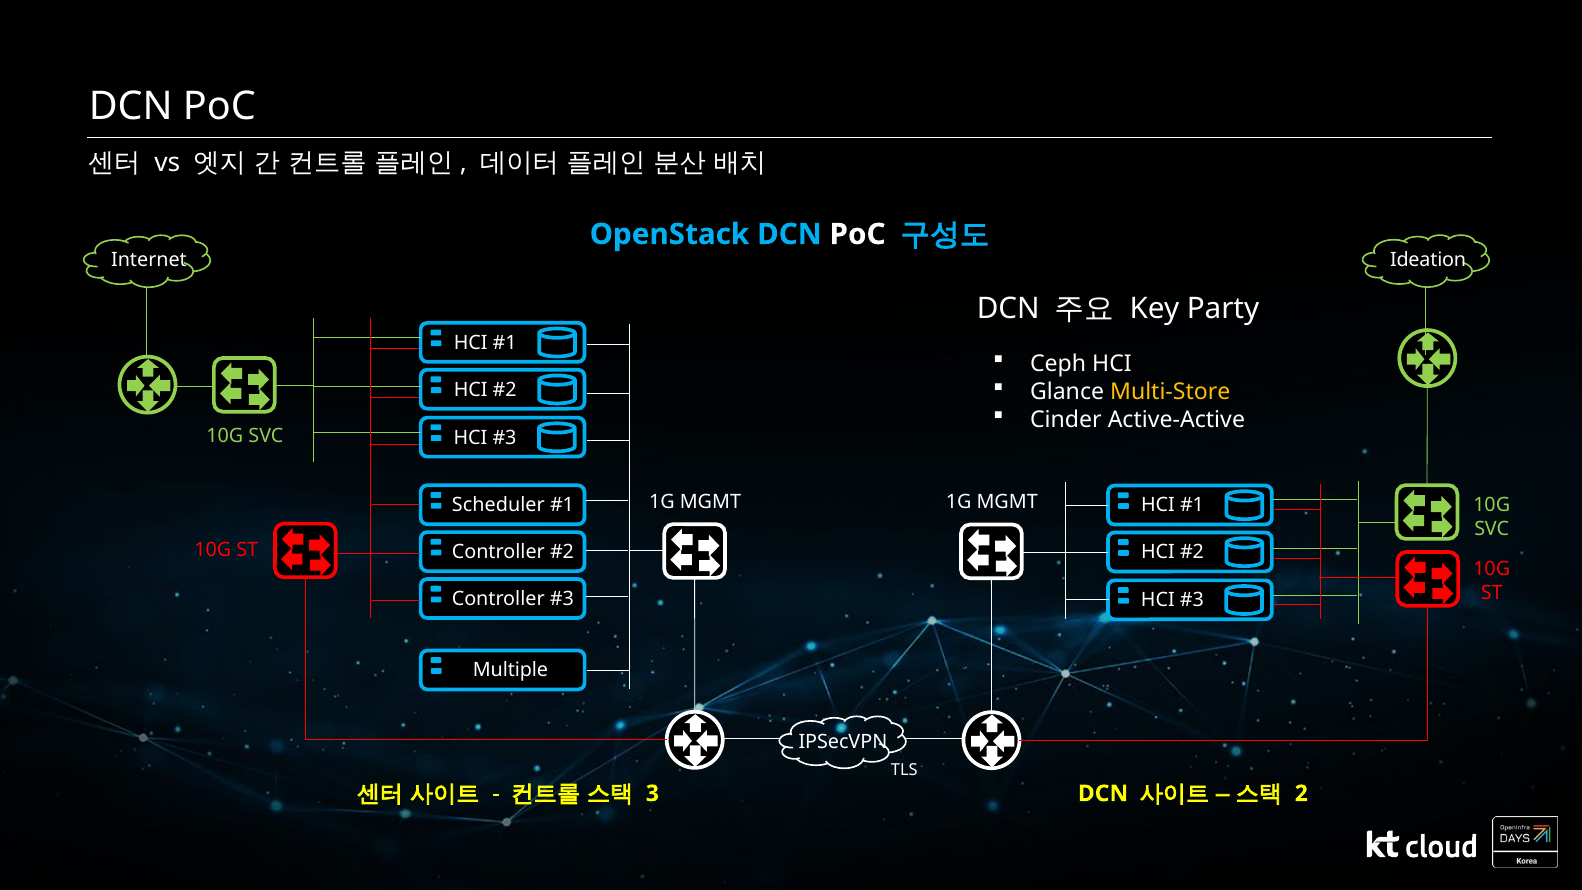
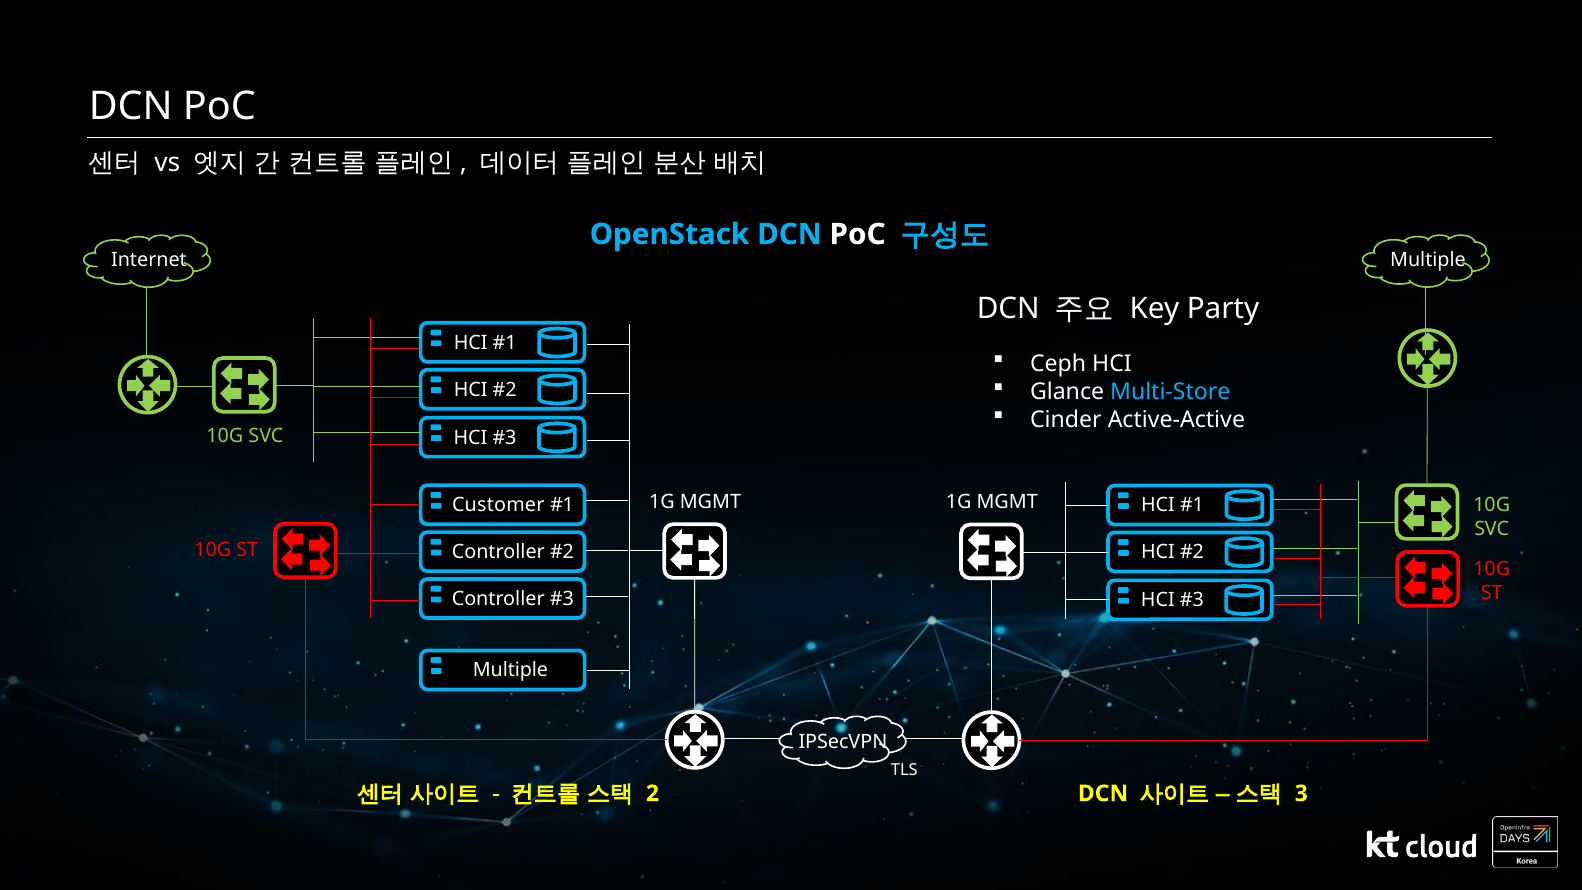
Ideation at (1428, 260): Ideation -> Multiple
Multi-Store colour: yellow -> light blue
Scheduler: Scheduler -> Customer
3: 3 -> 2
2: 2 -> 3
